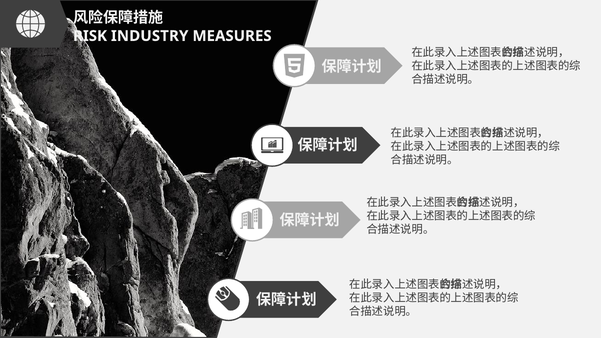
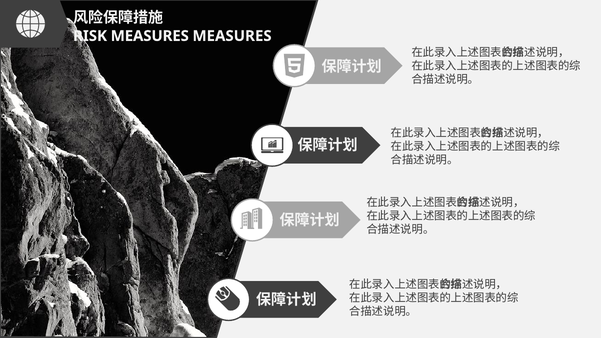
RISK INDUSTRY: INDUSTRY -> MEASURES
